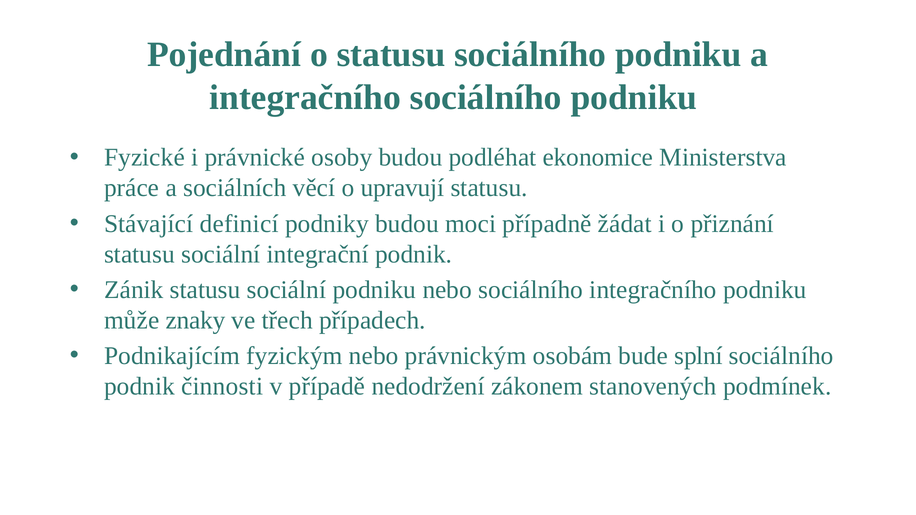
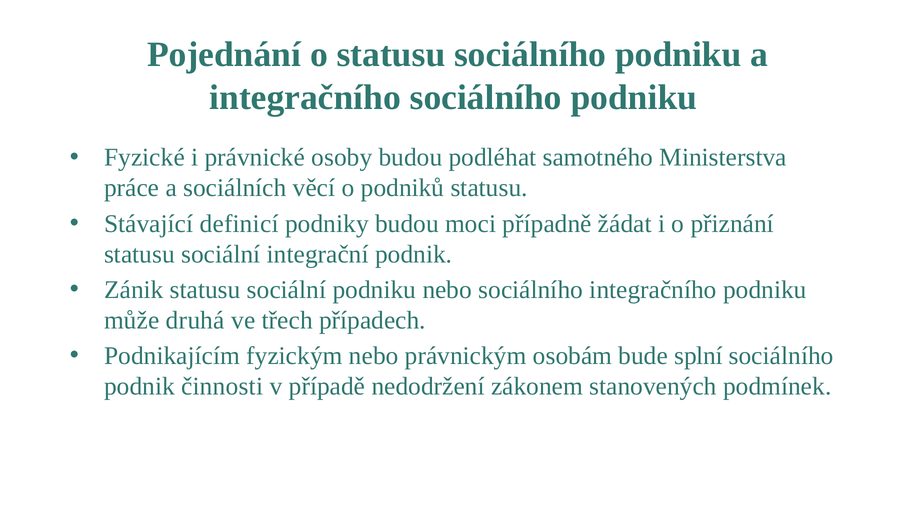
ekonomice: ekonomice -> samotného
upravují: upravují -> podniků
znaky: znaky -> druhá
